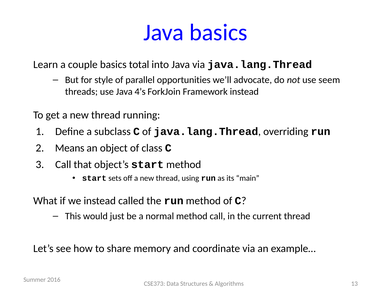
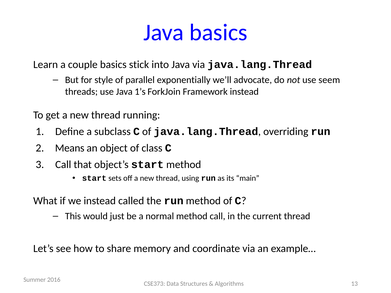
total: total -> stick
opportunities: opportunities -> exponentially
4’s: 4’s -> 1’s
